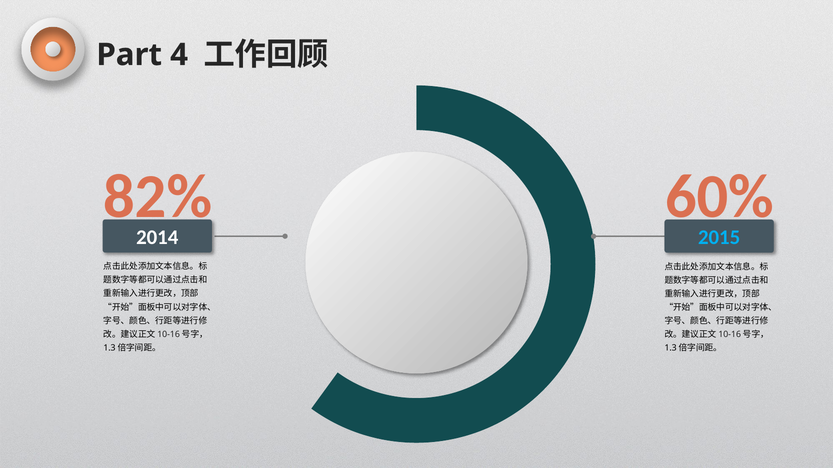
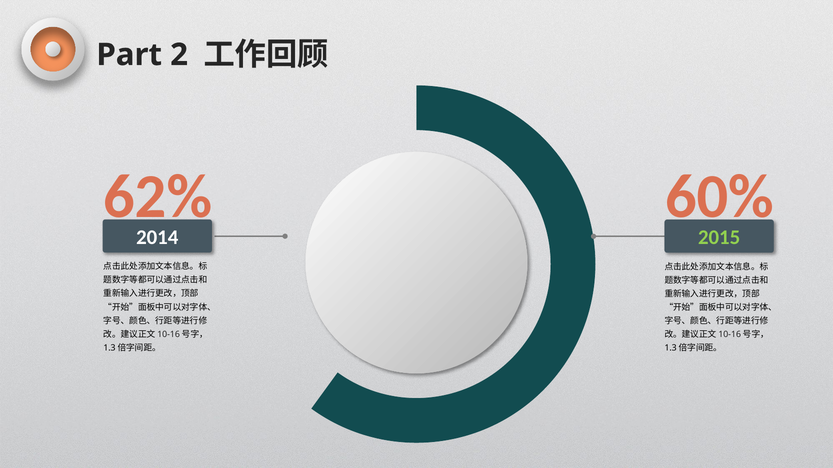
4: 4 -> 2
82%: 82% -> 62%
2015 colour: light blue -> light green
